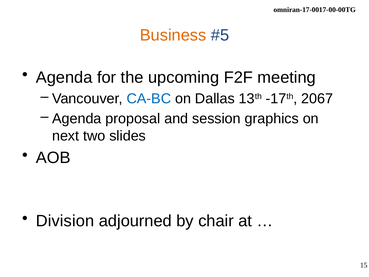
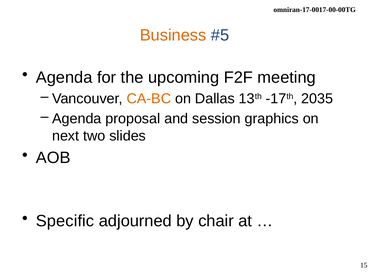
CA-BC colour: blue -> orange
2067: 2067 -> 2035
Division: Division -> Specific
